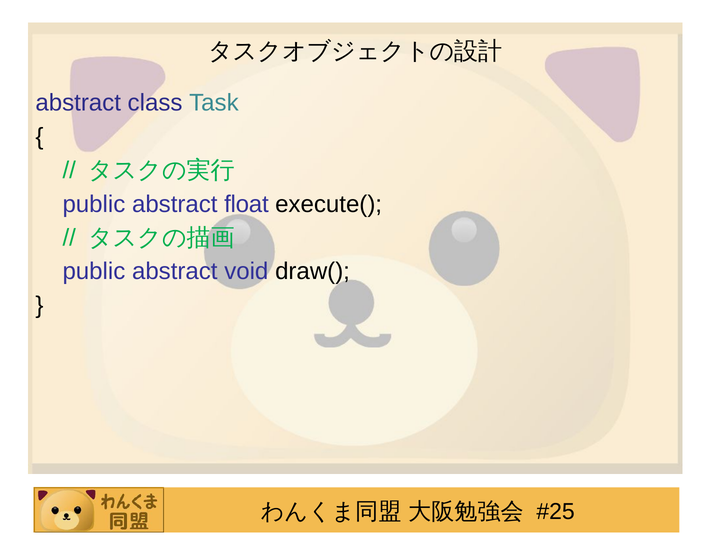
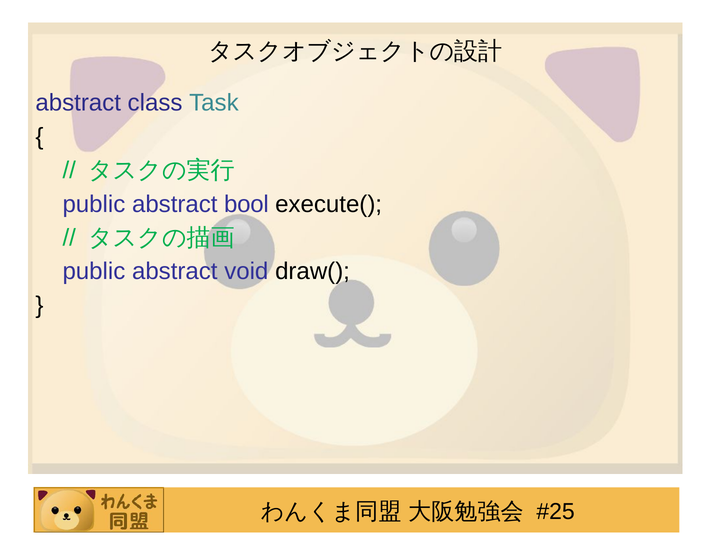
float: float -> bool
